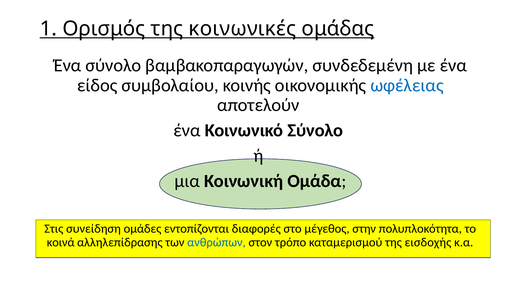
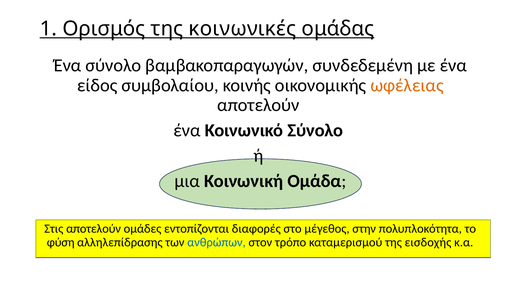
ωφέλειας colour: blue -> orange
Στις συνείδηση: συνείδηση -> αποτελούν
κοινά: κοινά -> φύση
